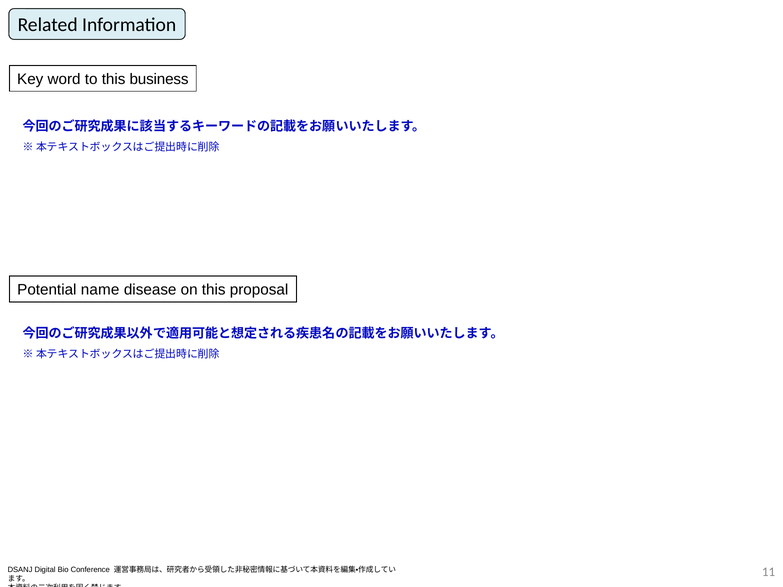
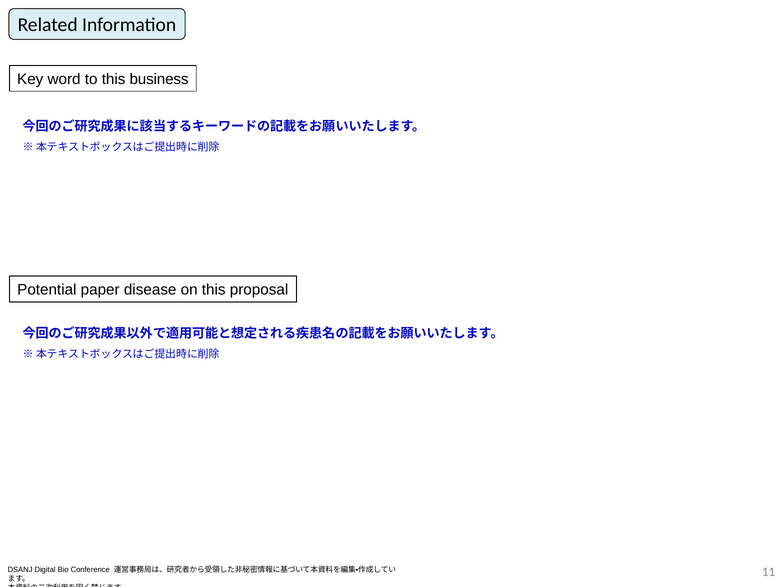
name: name -> paper
